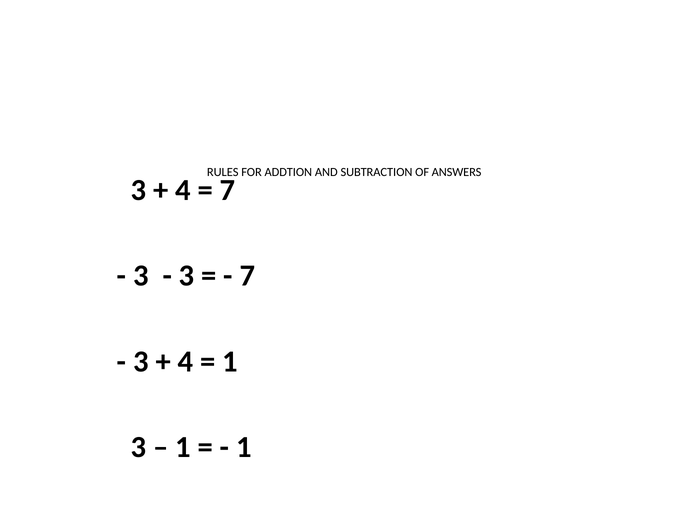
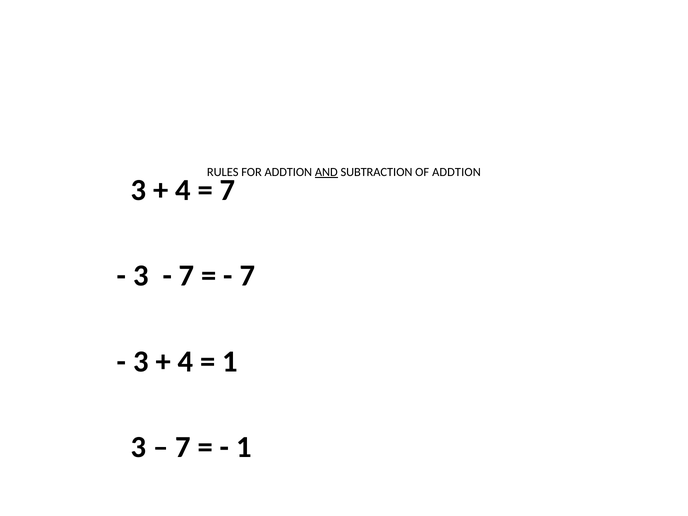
AND underline: none -> present
OF ANSWERS: ANSWERS -> ADDTION
3 at (187, 276): 3 -> 7
1 at (183, 447): 1 -> 7
